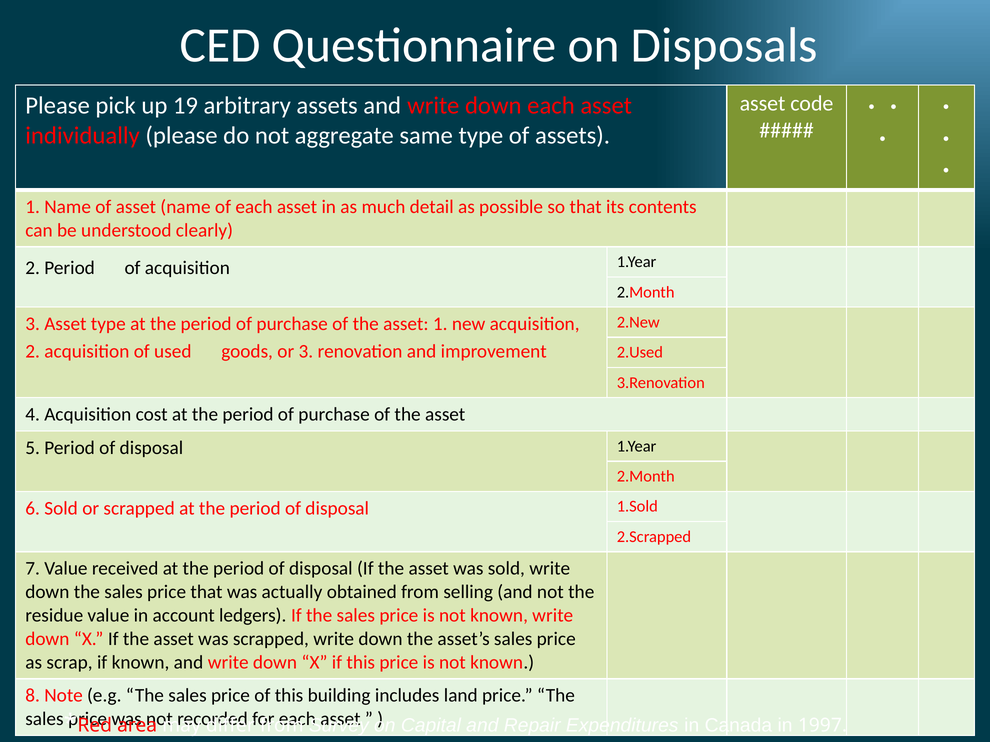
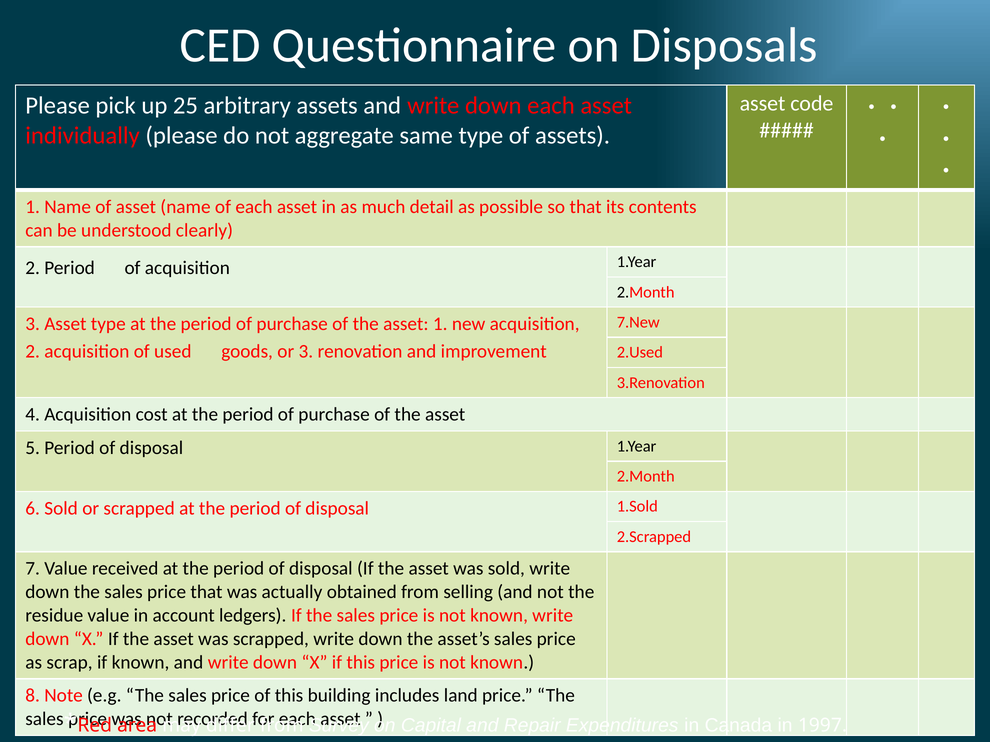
19: 19 -> 25
2.New: 2.New -> 7.New
